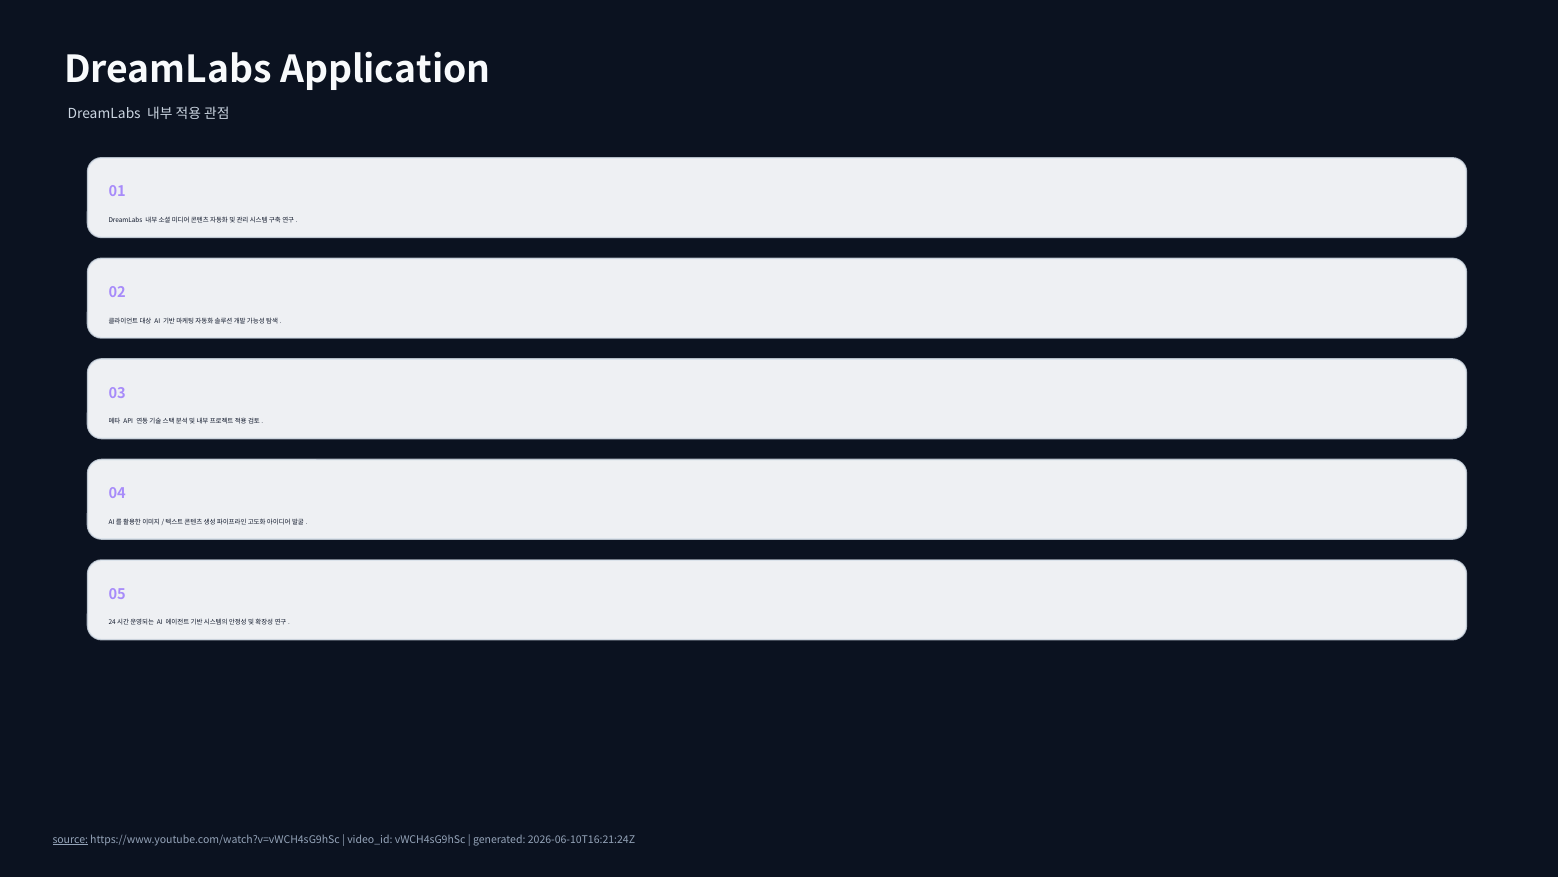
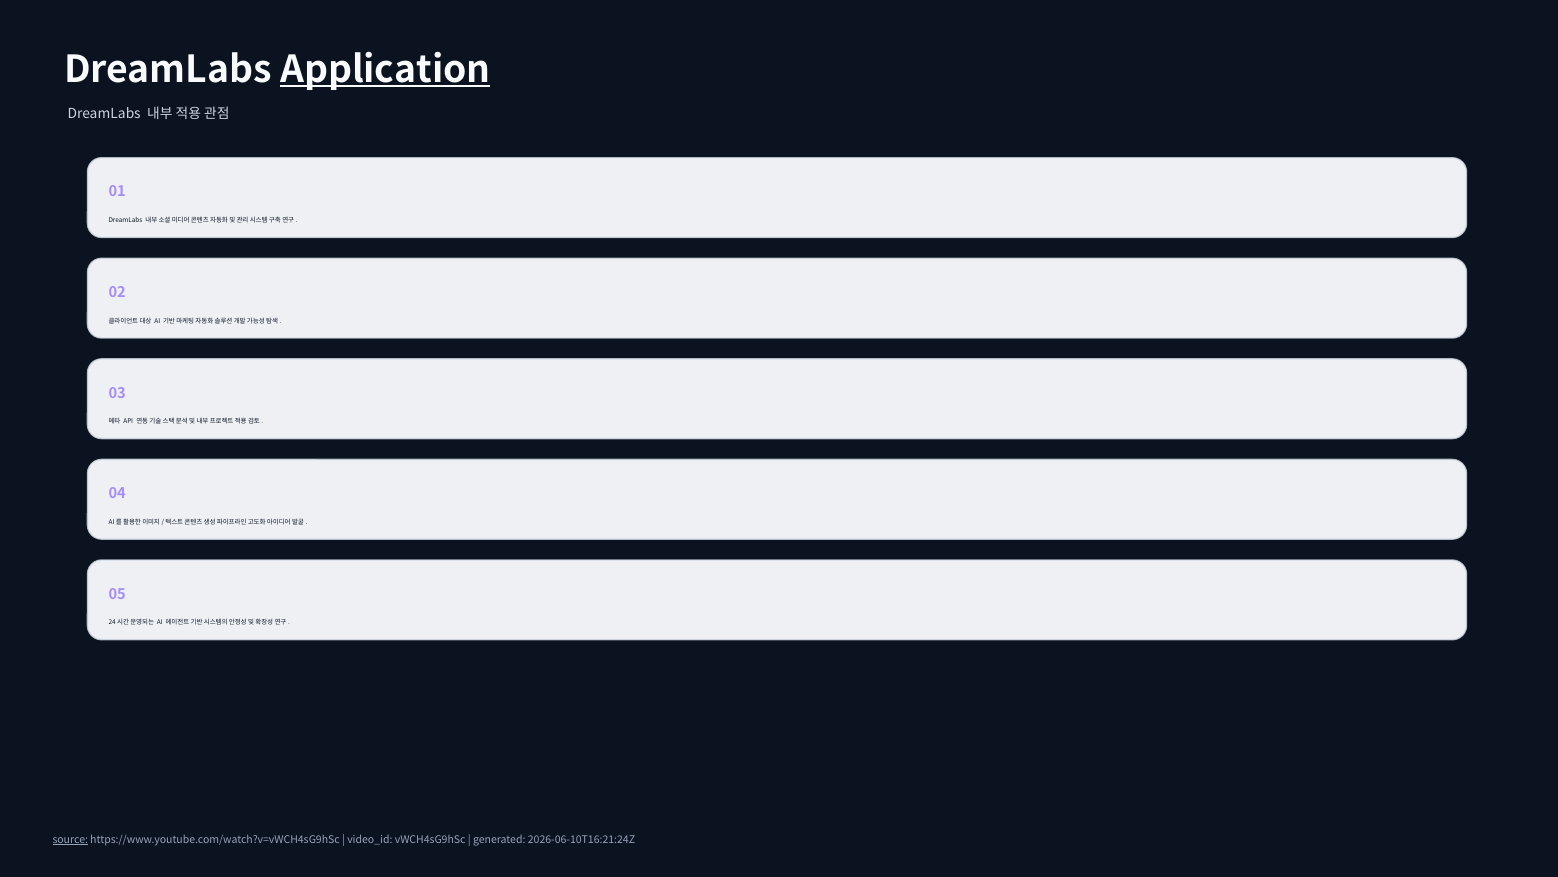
Application underline: none -> present
